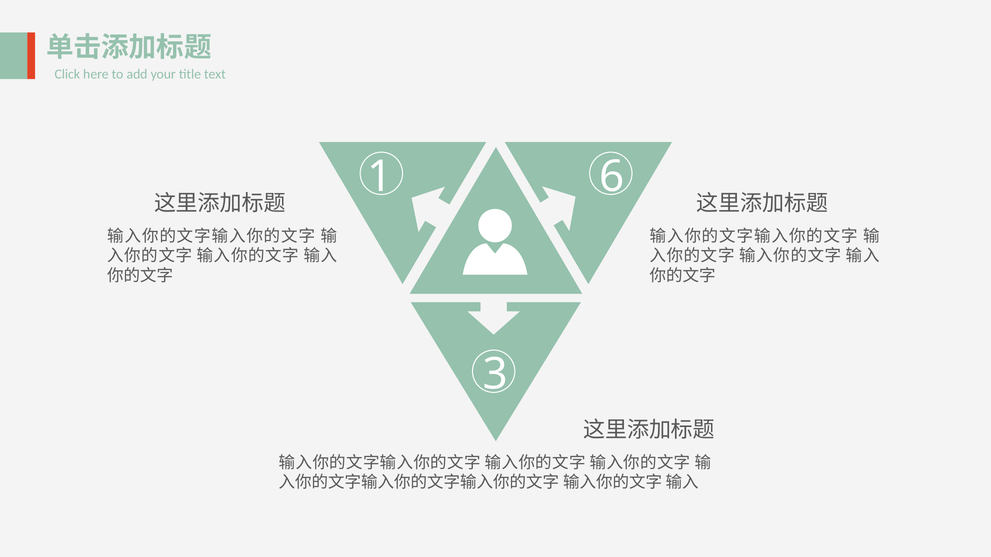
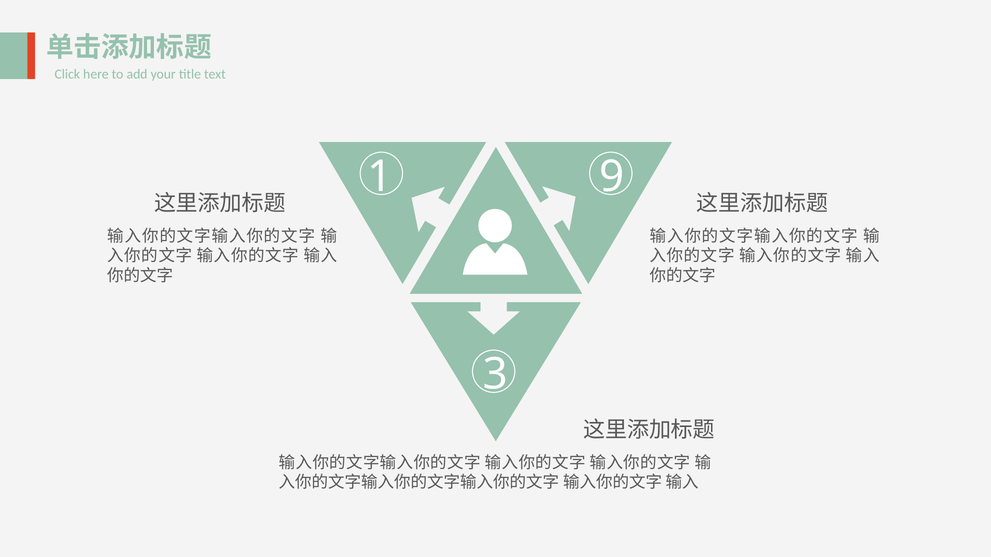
6: 6 -> 9
